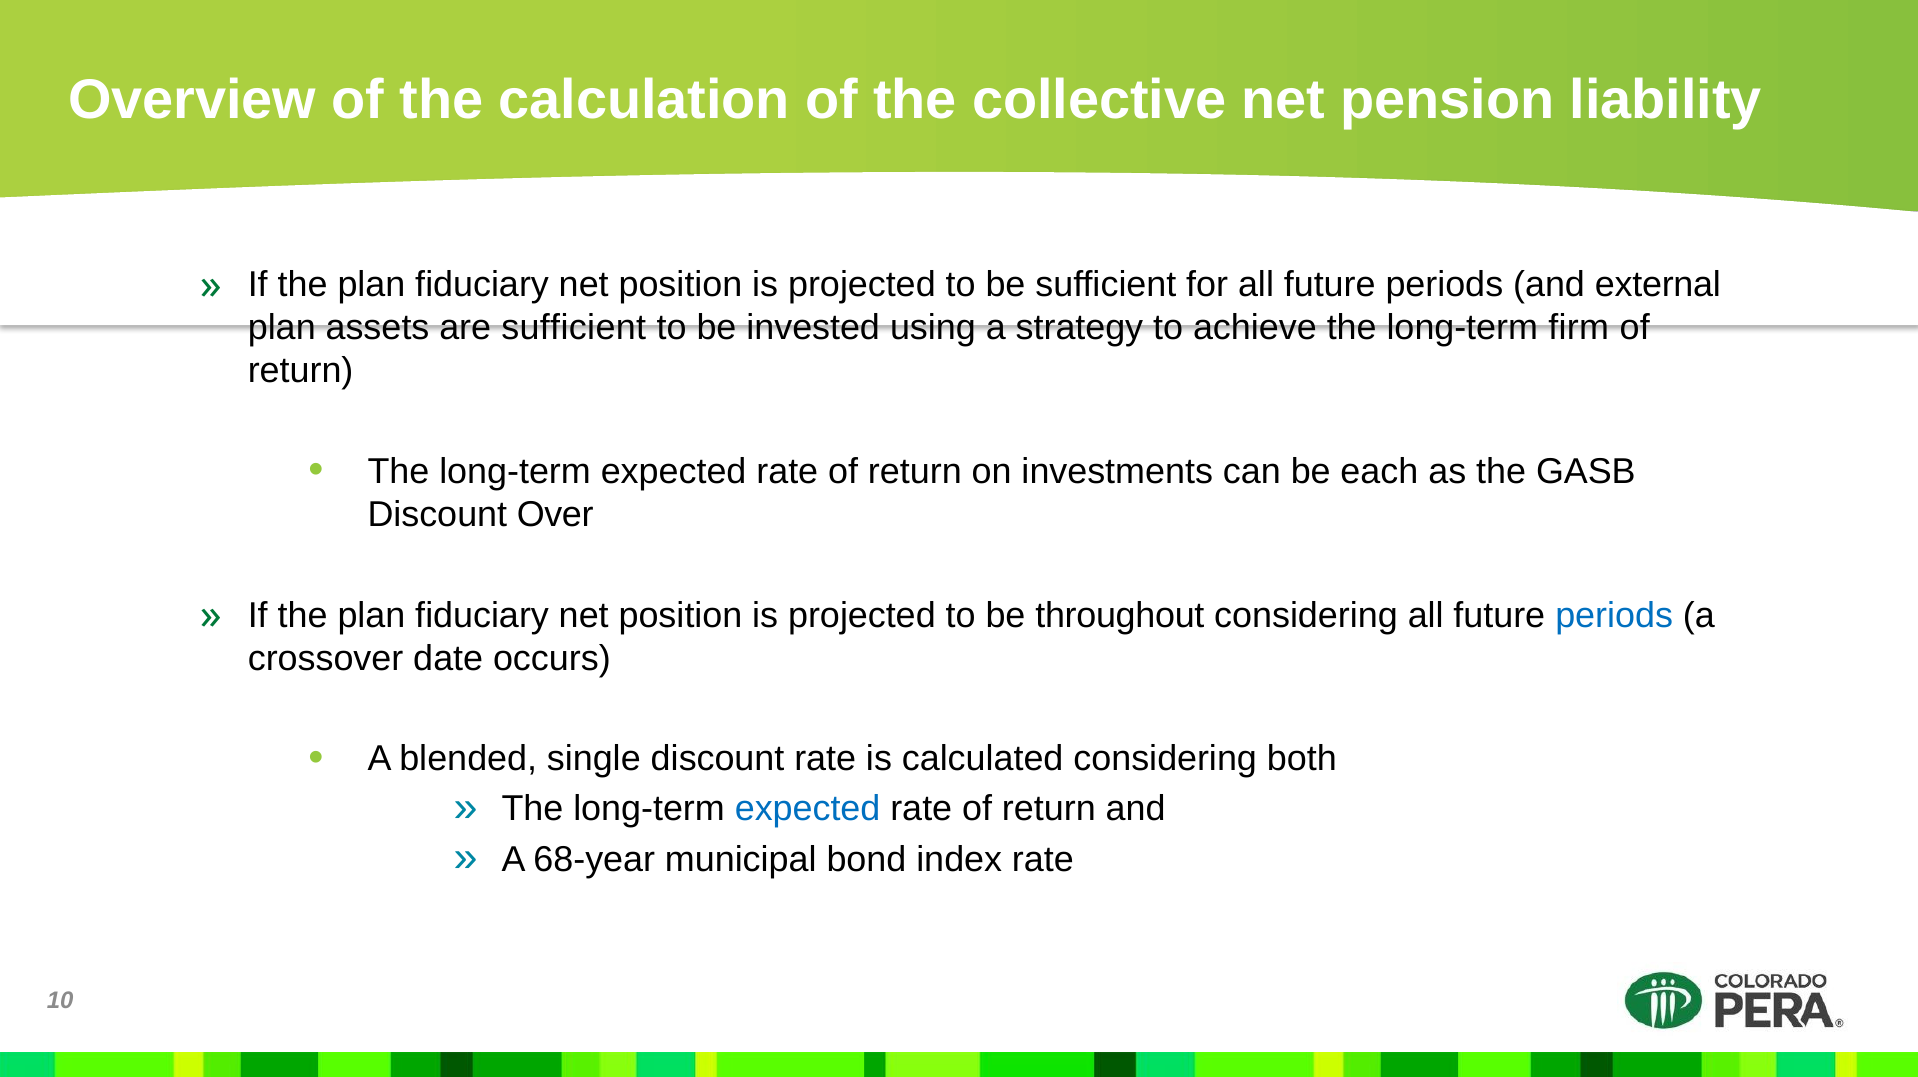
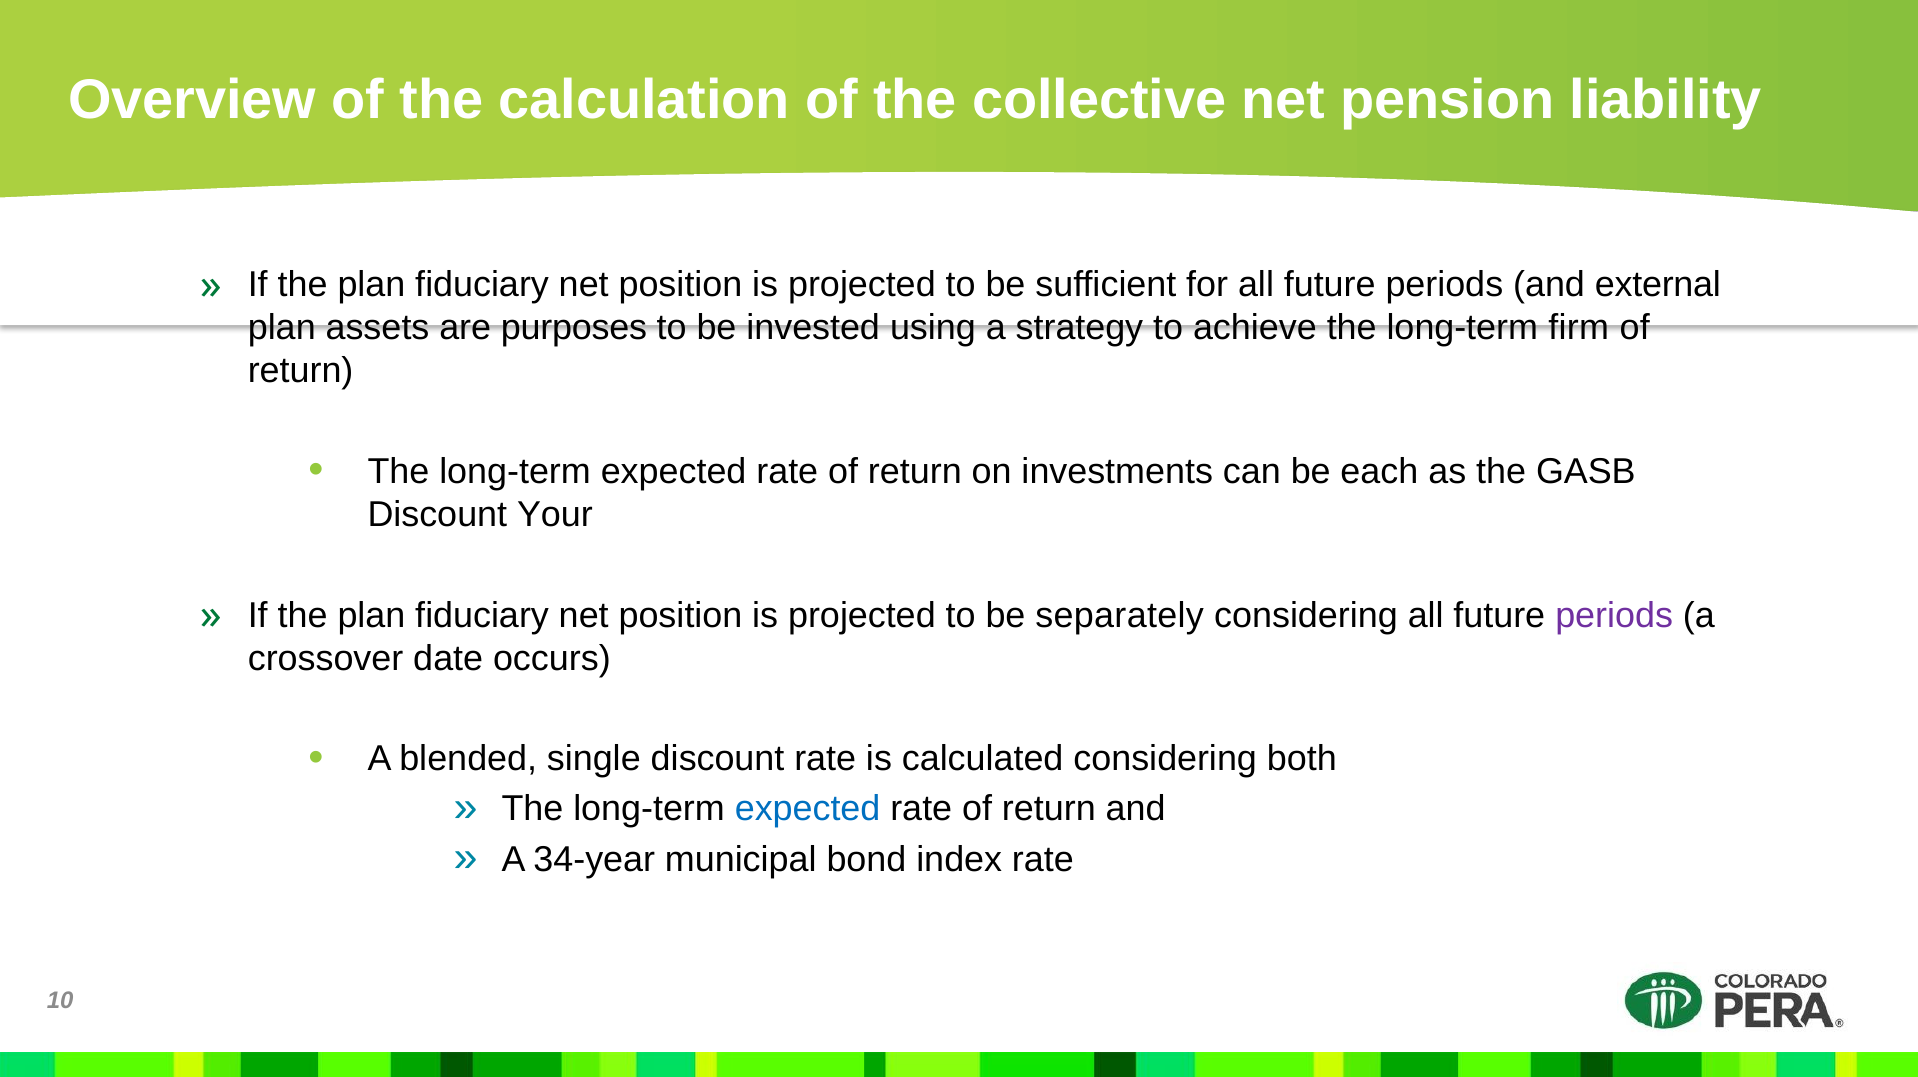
are sufficient: sufficient -> purposes
Over: Over -> Your
throughout: throughout -> separately
periods at (1614, 615) colour: blue -> purple
68-year: 68-year -> 34-year
